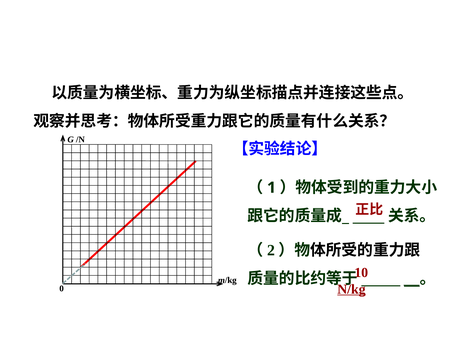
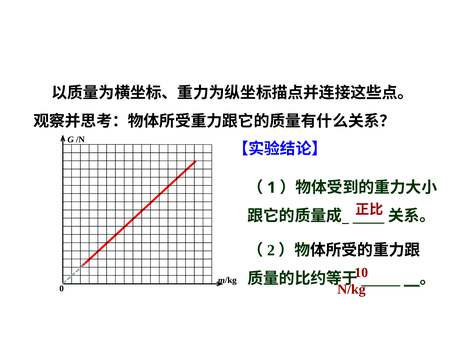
N/kg underline: present -> none
